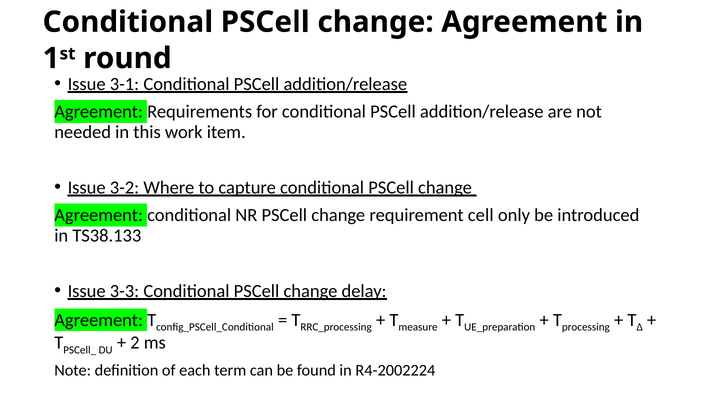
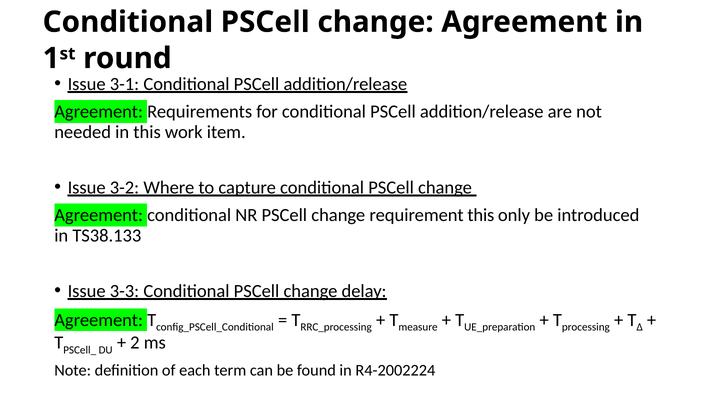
requirement cell: cell -> this
